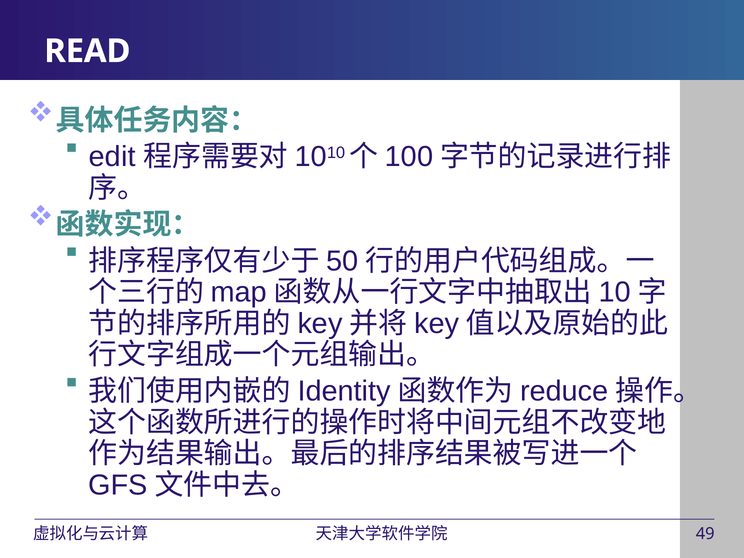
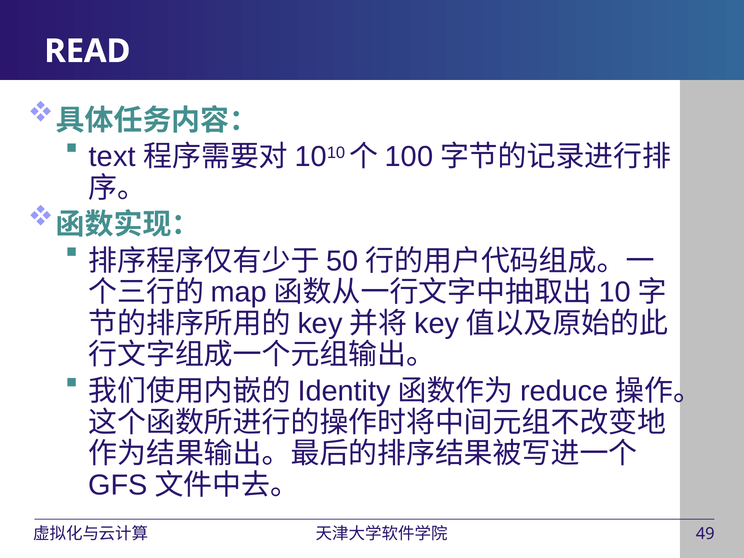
edit: edit -> text
